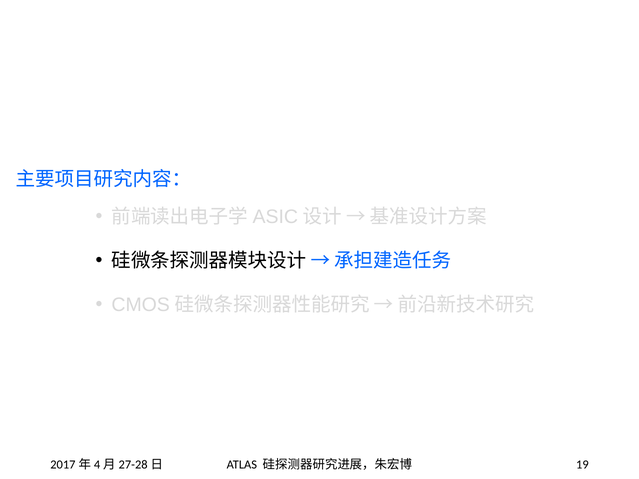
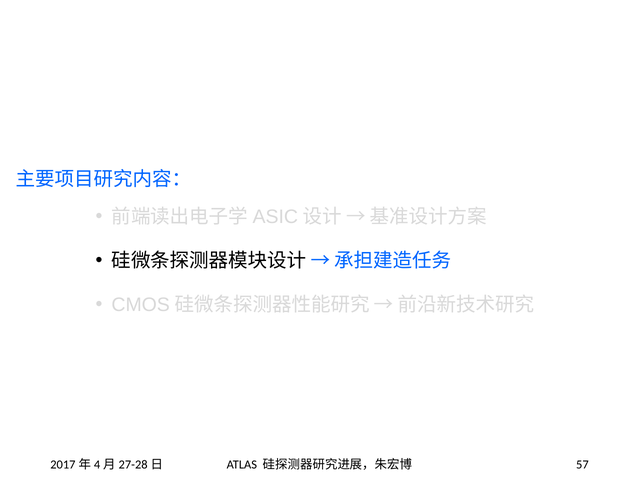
19: 19 -> 57
